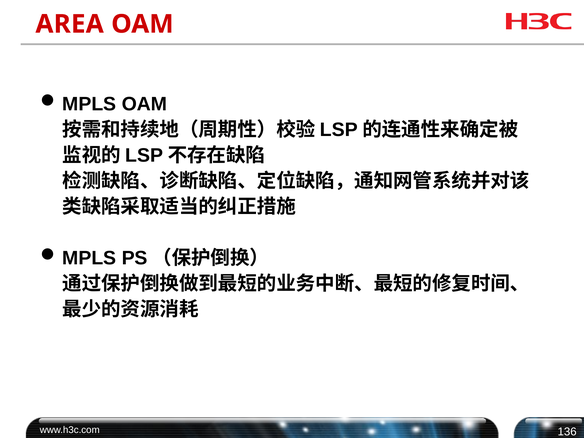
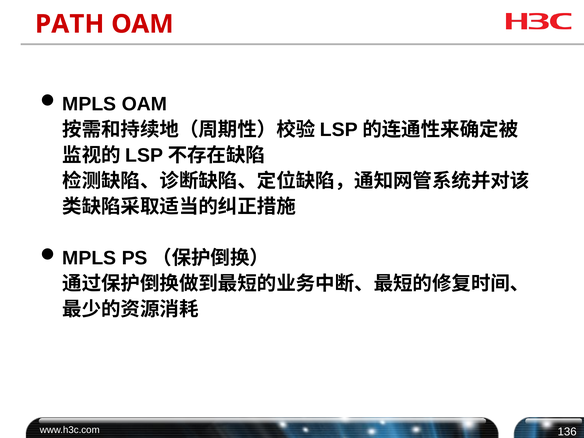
AREA: AREA -> PATH
